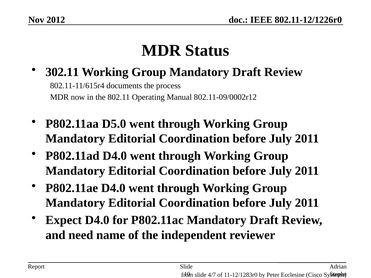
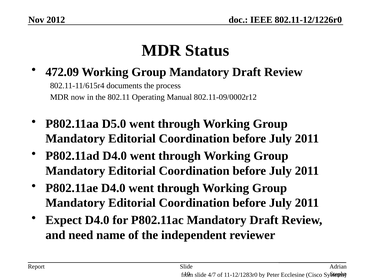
302.11: 302.11 -> 472.09
